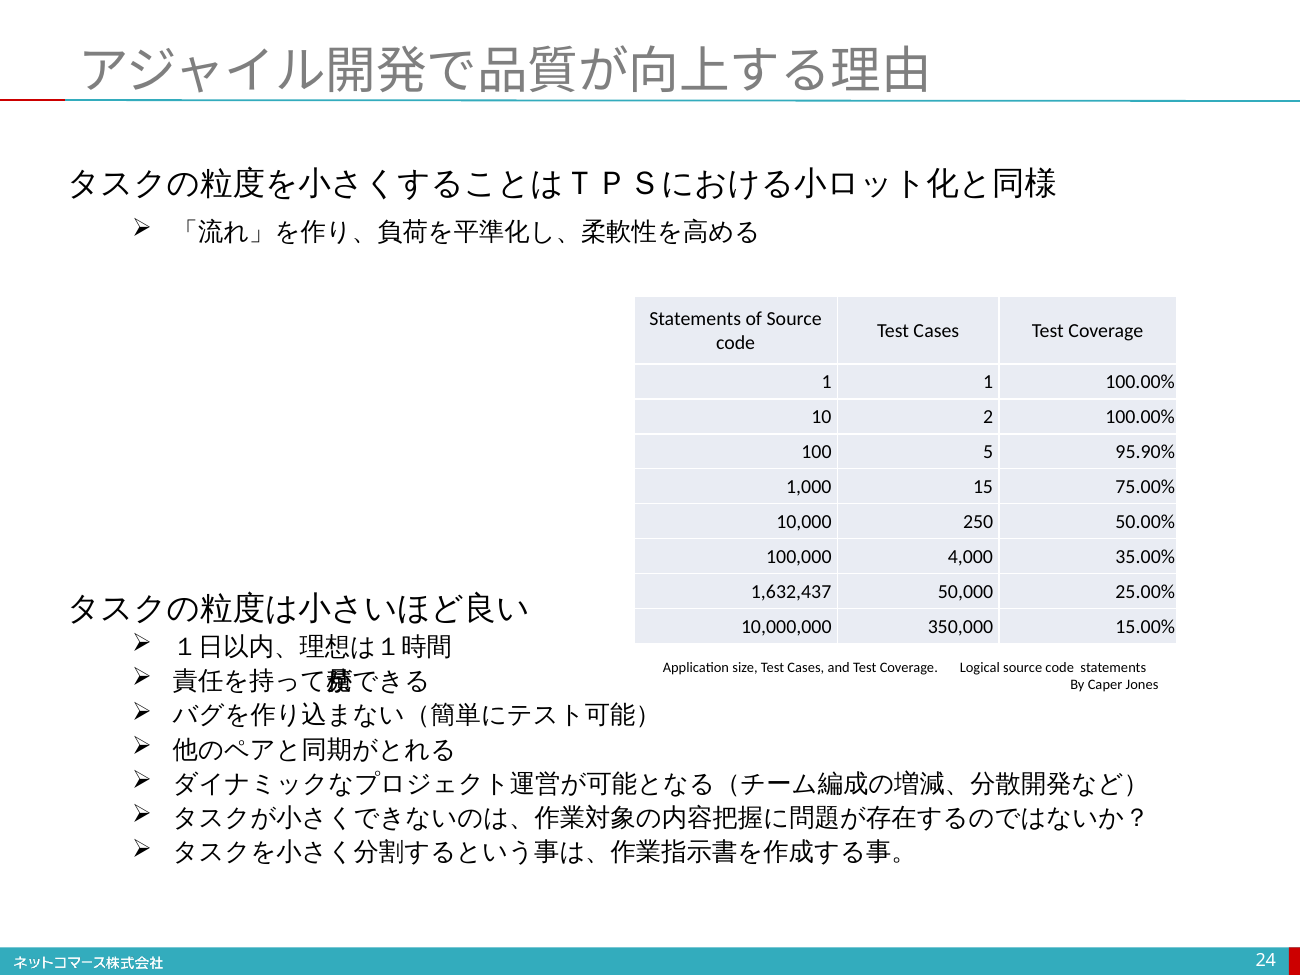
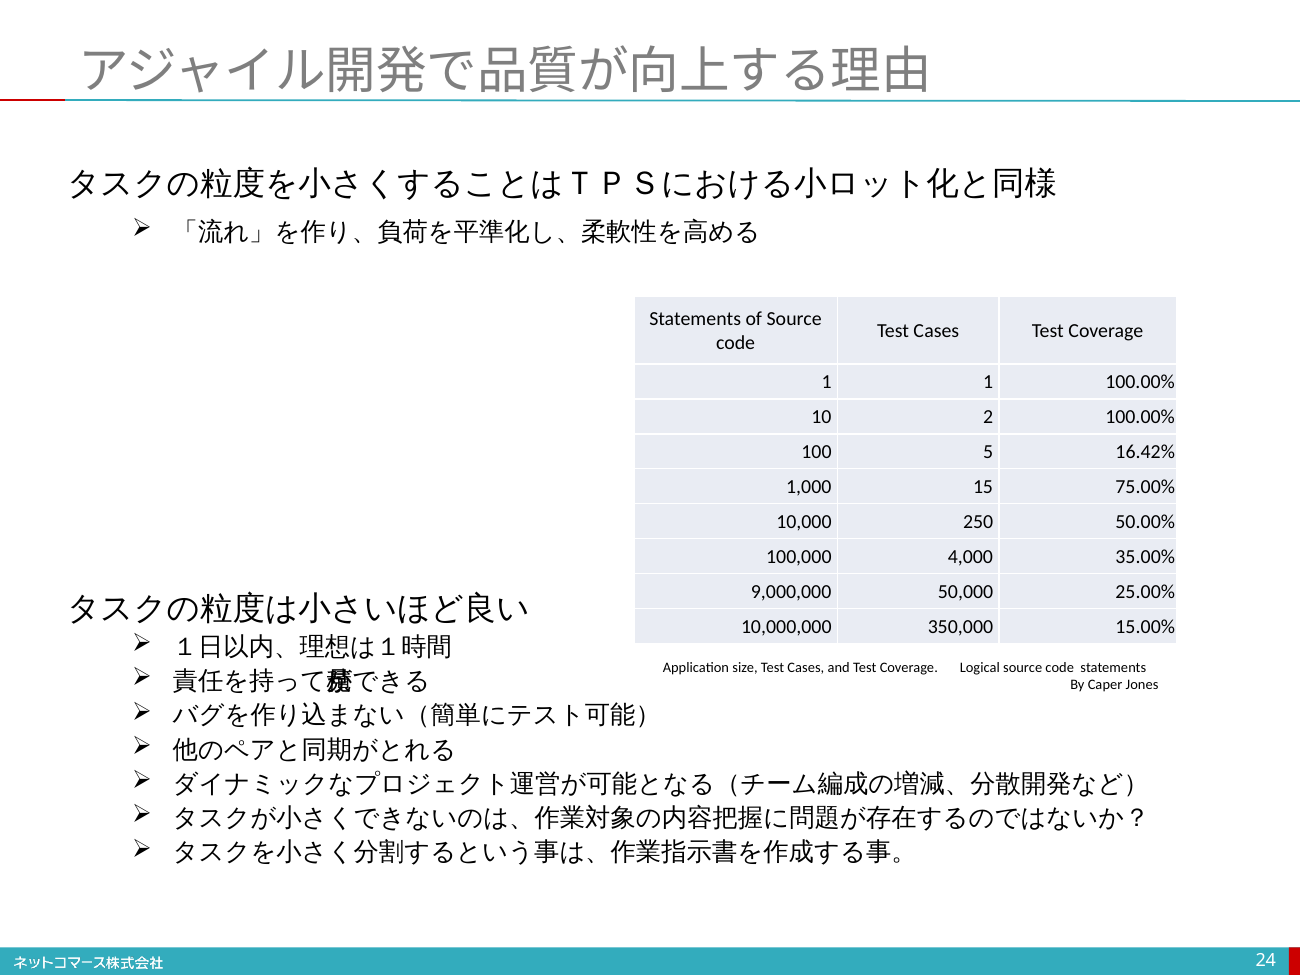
95.90%: 95.90% -> 16.42%
1,632,437: 1,632,437 -> 9,000,000
